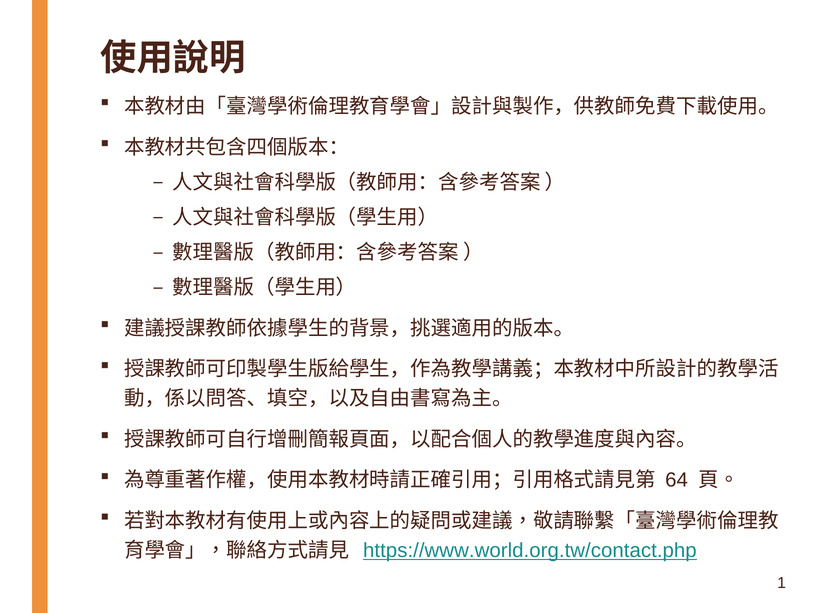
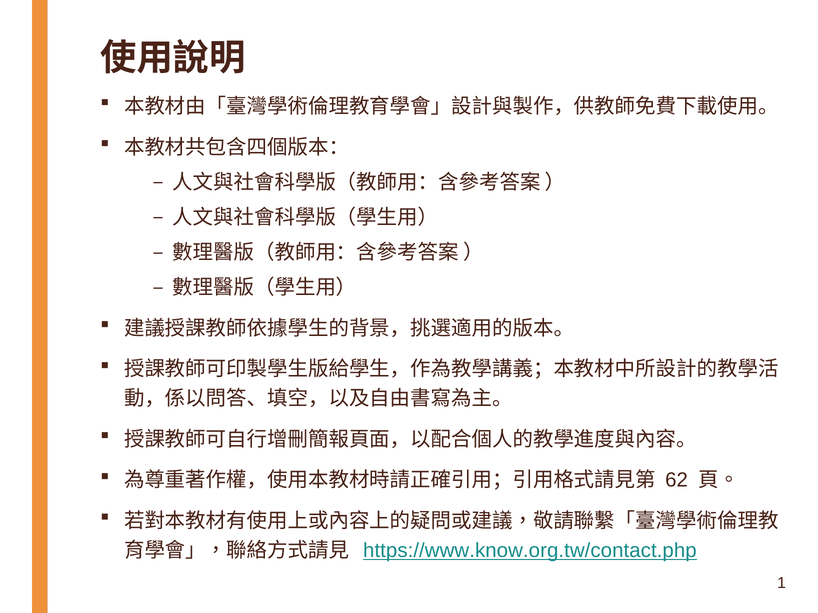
64: 64 -> 62
https://www.world.org.tw/contact.php: https://www.world.org.tw/contact.php -> https://www.know.org.tw/contact.php
